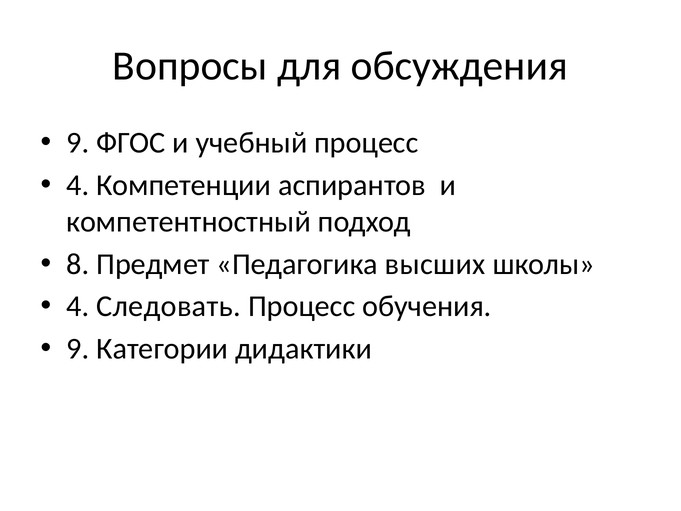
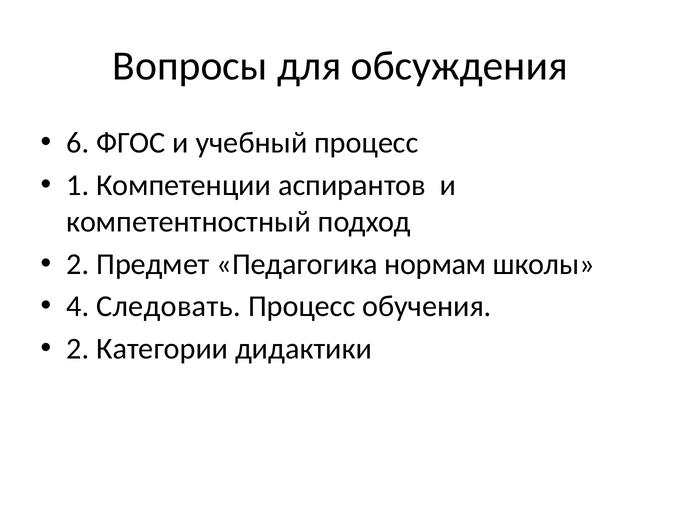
9 at (78, 143): 9 -> 6
4 at (78, 185): 4 -> 1
8 at (78, 264): 8 -> 2
высших: высших -> нормам
9 at (78, 349): 9 -> 2
